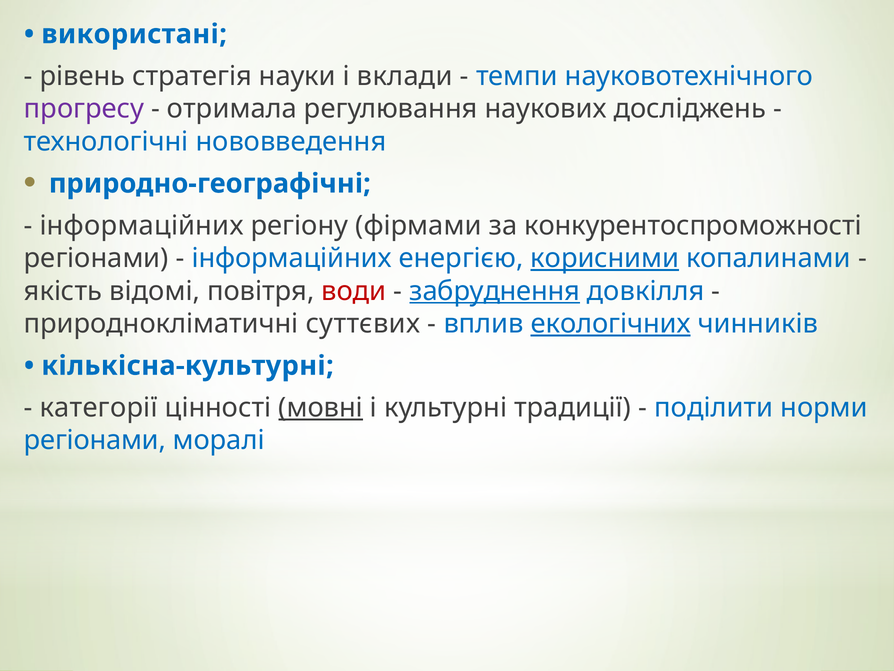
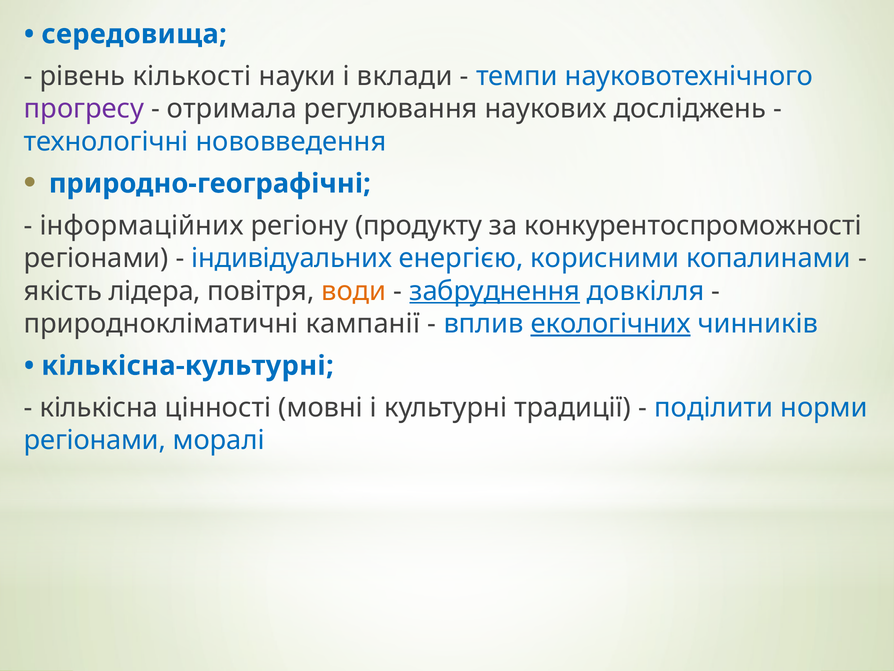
використані: використані -> середовища
стратегія: стратегія -> кількості
фірмами: фірмами -> продукту
інформаційних at (292, 258): інформаційних -> індивідуальних
корисними underline: present -> none
відомі: відомі -> лідера
води colour: red -> orange
суттєвих: суттєвих -> кампанії
категорії: категорії -> кількісна
мовні underline: present -> none
